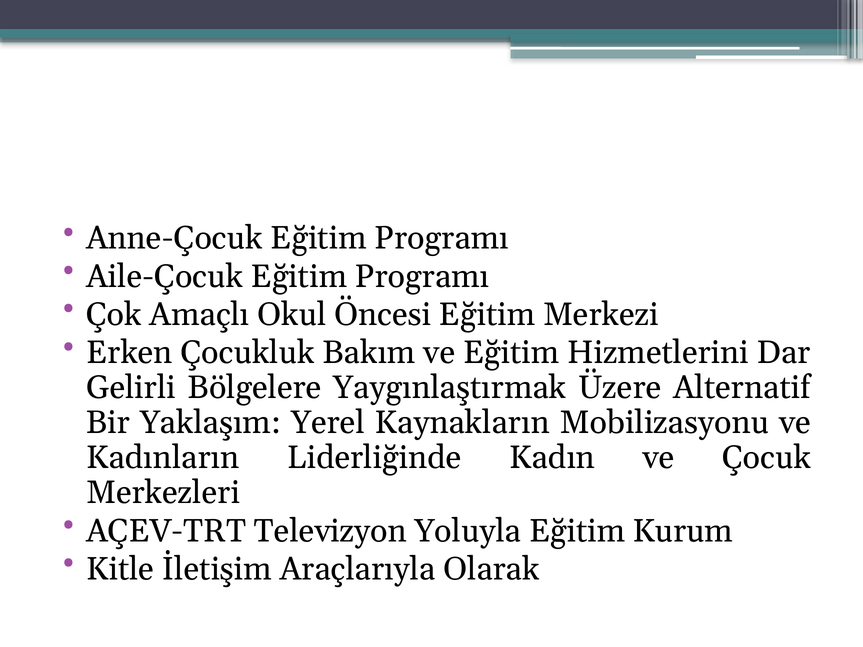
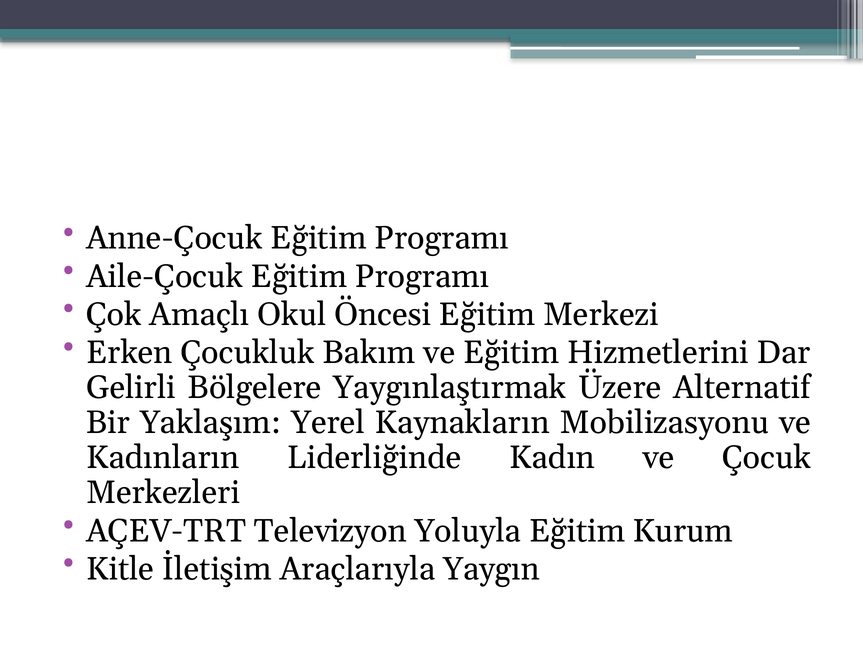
Olarak: Olarak -> Yaygın
